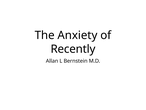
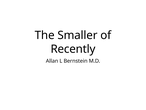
Anxiety: Anxiety -> Smaller
